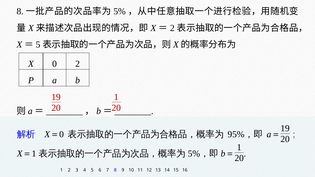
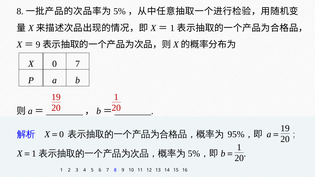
2 at (172, 28): 2 -> 1
5 at (38, 45): 5 -> 9
0 2: 2 -> 7
